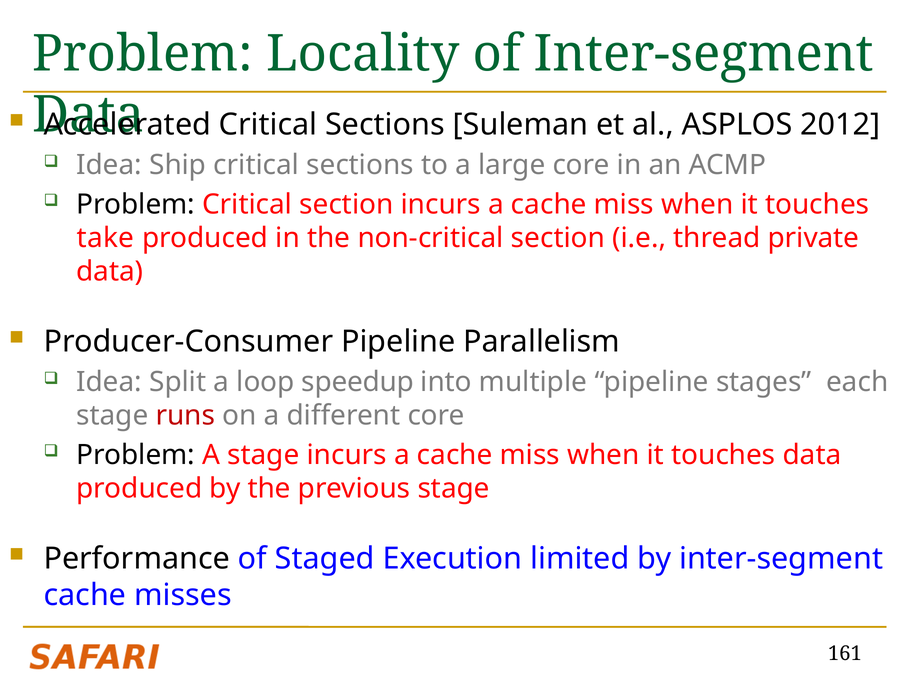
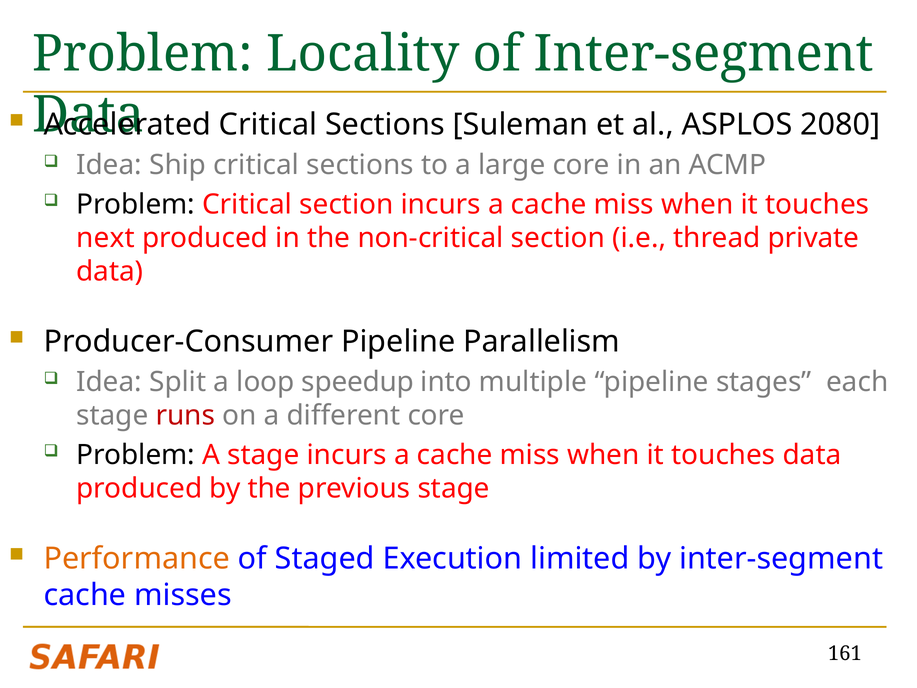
2012: 2012 -> 2080
take: take -> next
Performance colour: black -> orange
